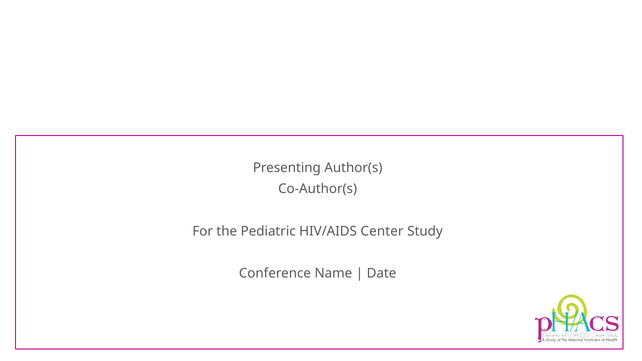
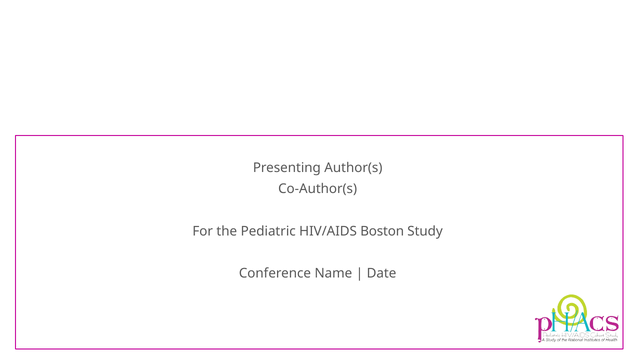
Center: Center -> Boston
